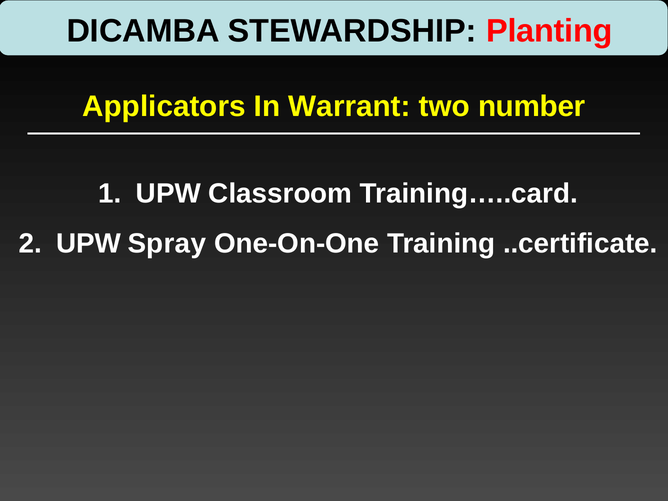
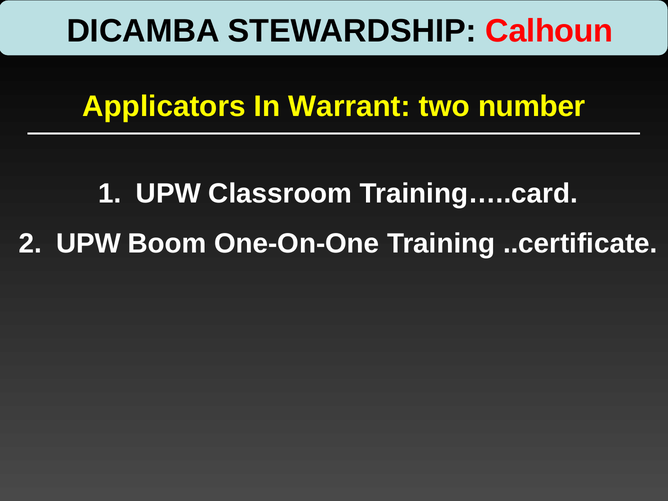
Planting: Planting -> Calhoun
Spray: Spray -> Boom
